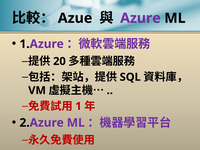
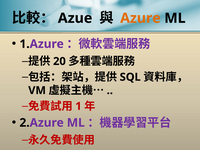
Azure colour: purple -> orange
